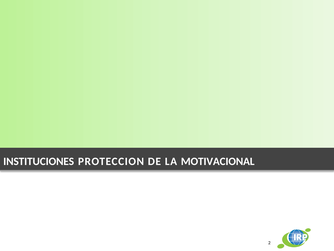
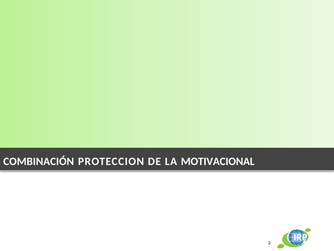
INSTITUCIONES: INSTITUCIONES -> COMBINACIÓN
